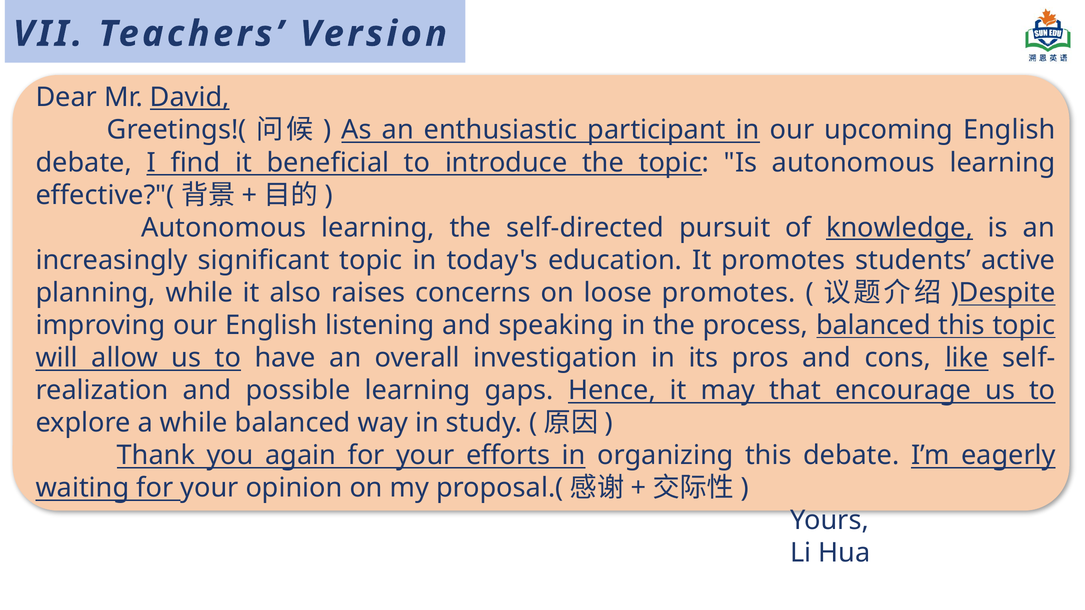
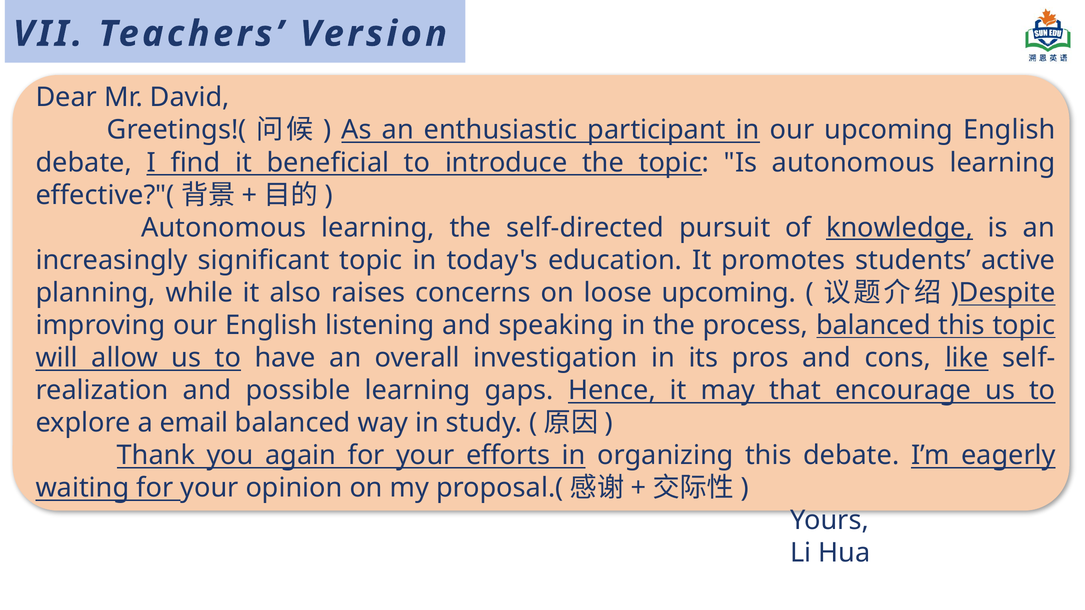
David underline: present -> none
loose promotes: promotes -> upcoming
a while: while -> email
